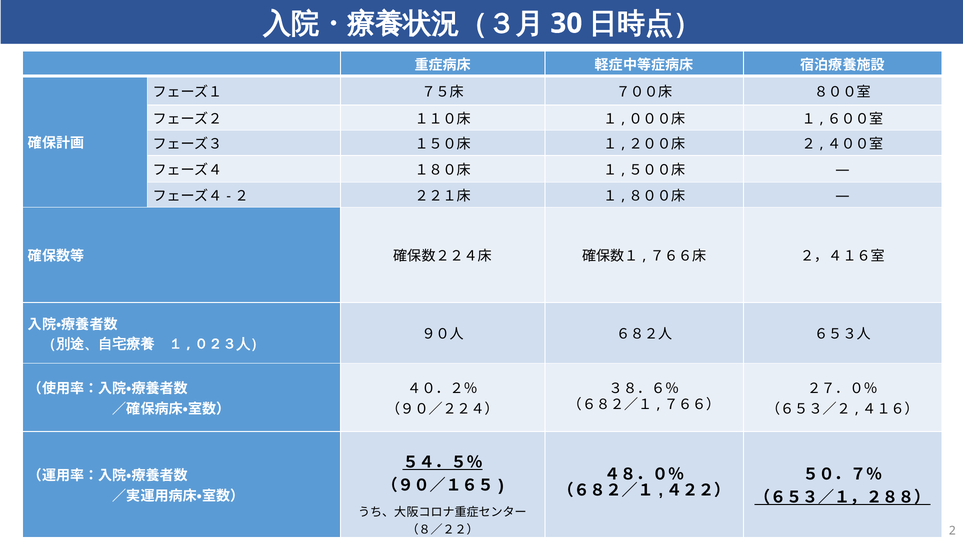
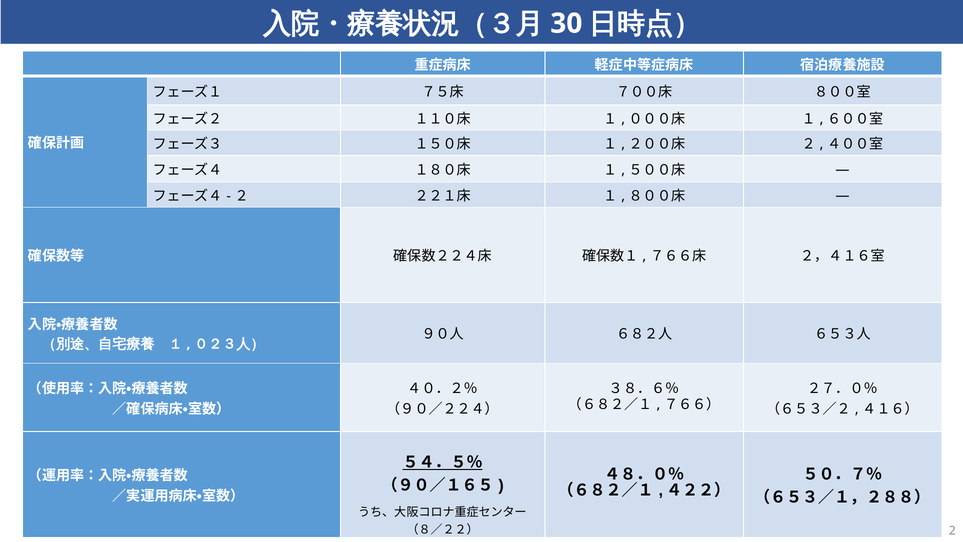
（６５３／１，２８８） underline: present -> none
